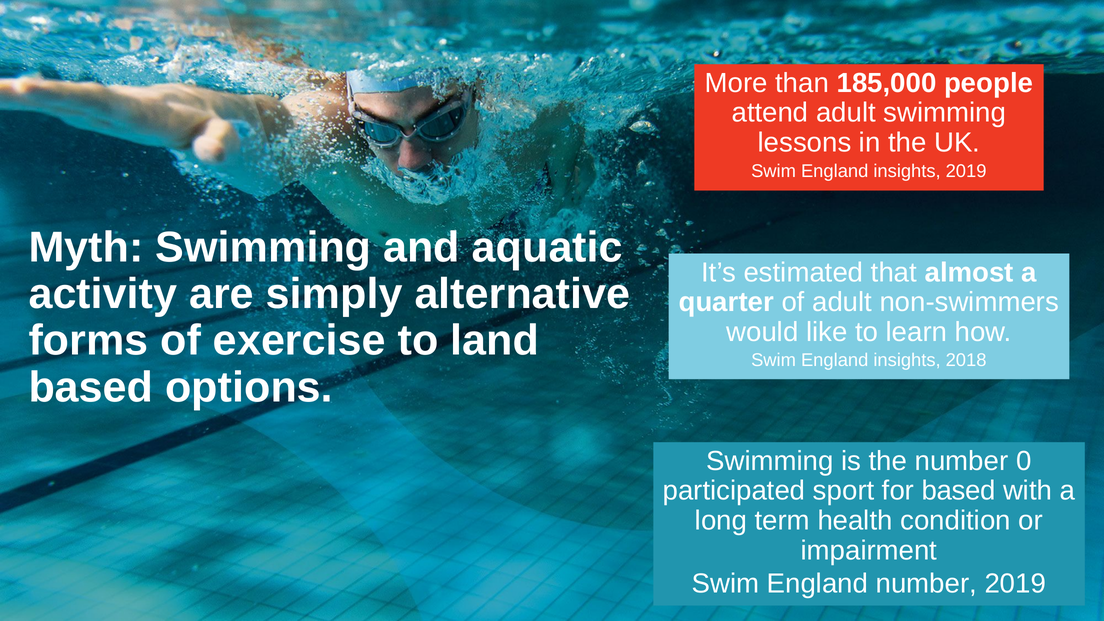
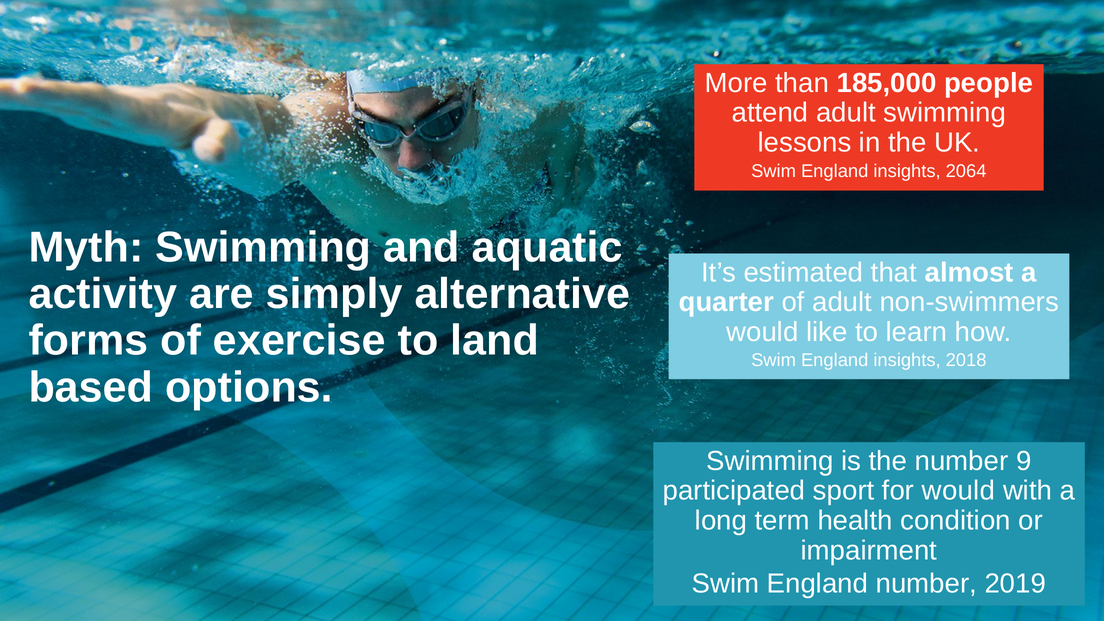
insights 2019: 2019 -> 2064
0: 0 -> 9
for based: based -> would
